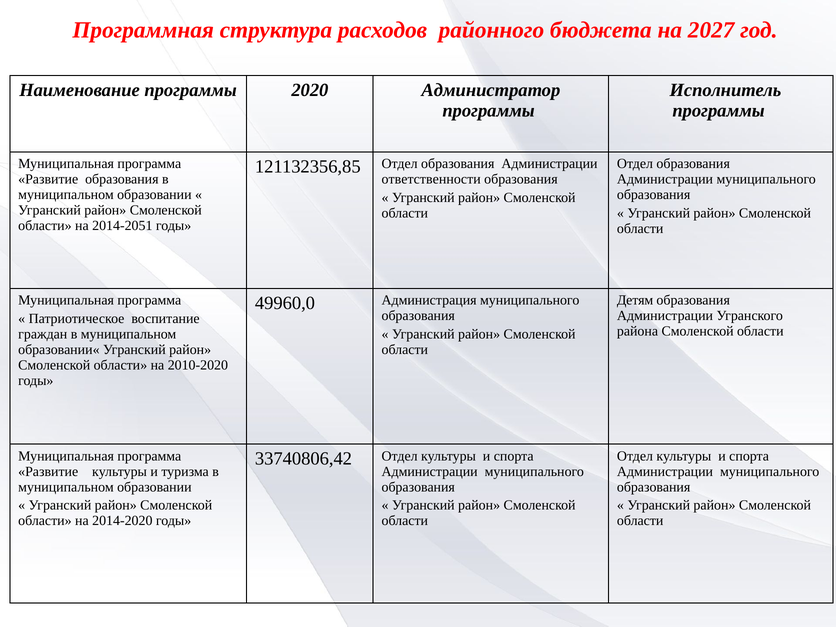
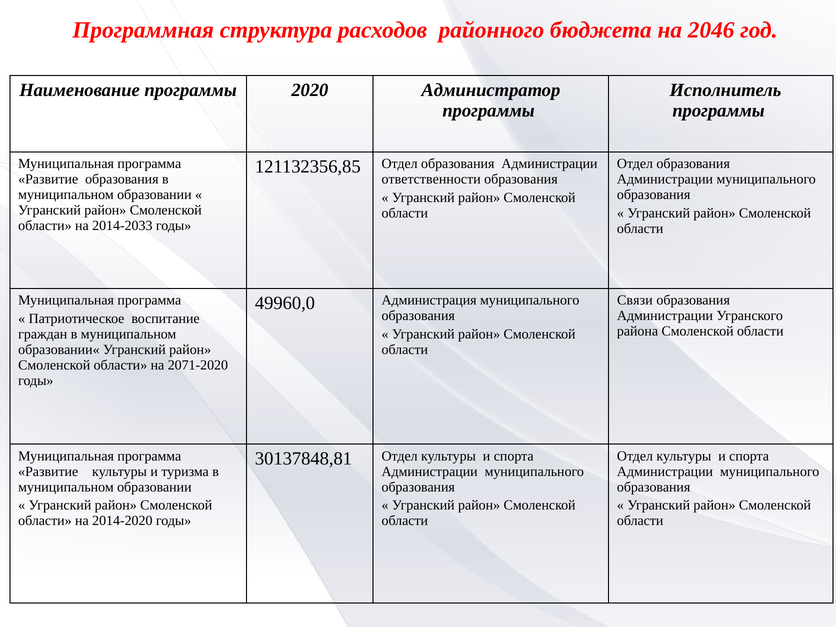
2027: 2027 -> 2046
2014-2051: 2014-2051 -> 2014-2033
Детям: Детям -> Связи
2010-2020: 2010-2020 -> 2071-2020
33740806,42: 33740806,42 -> 30137848,81
